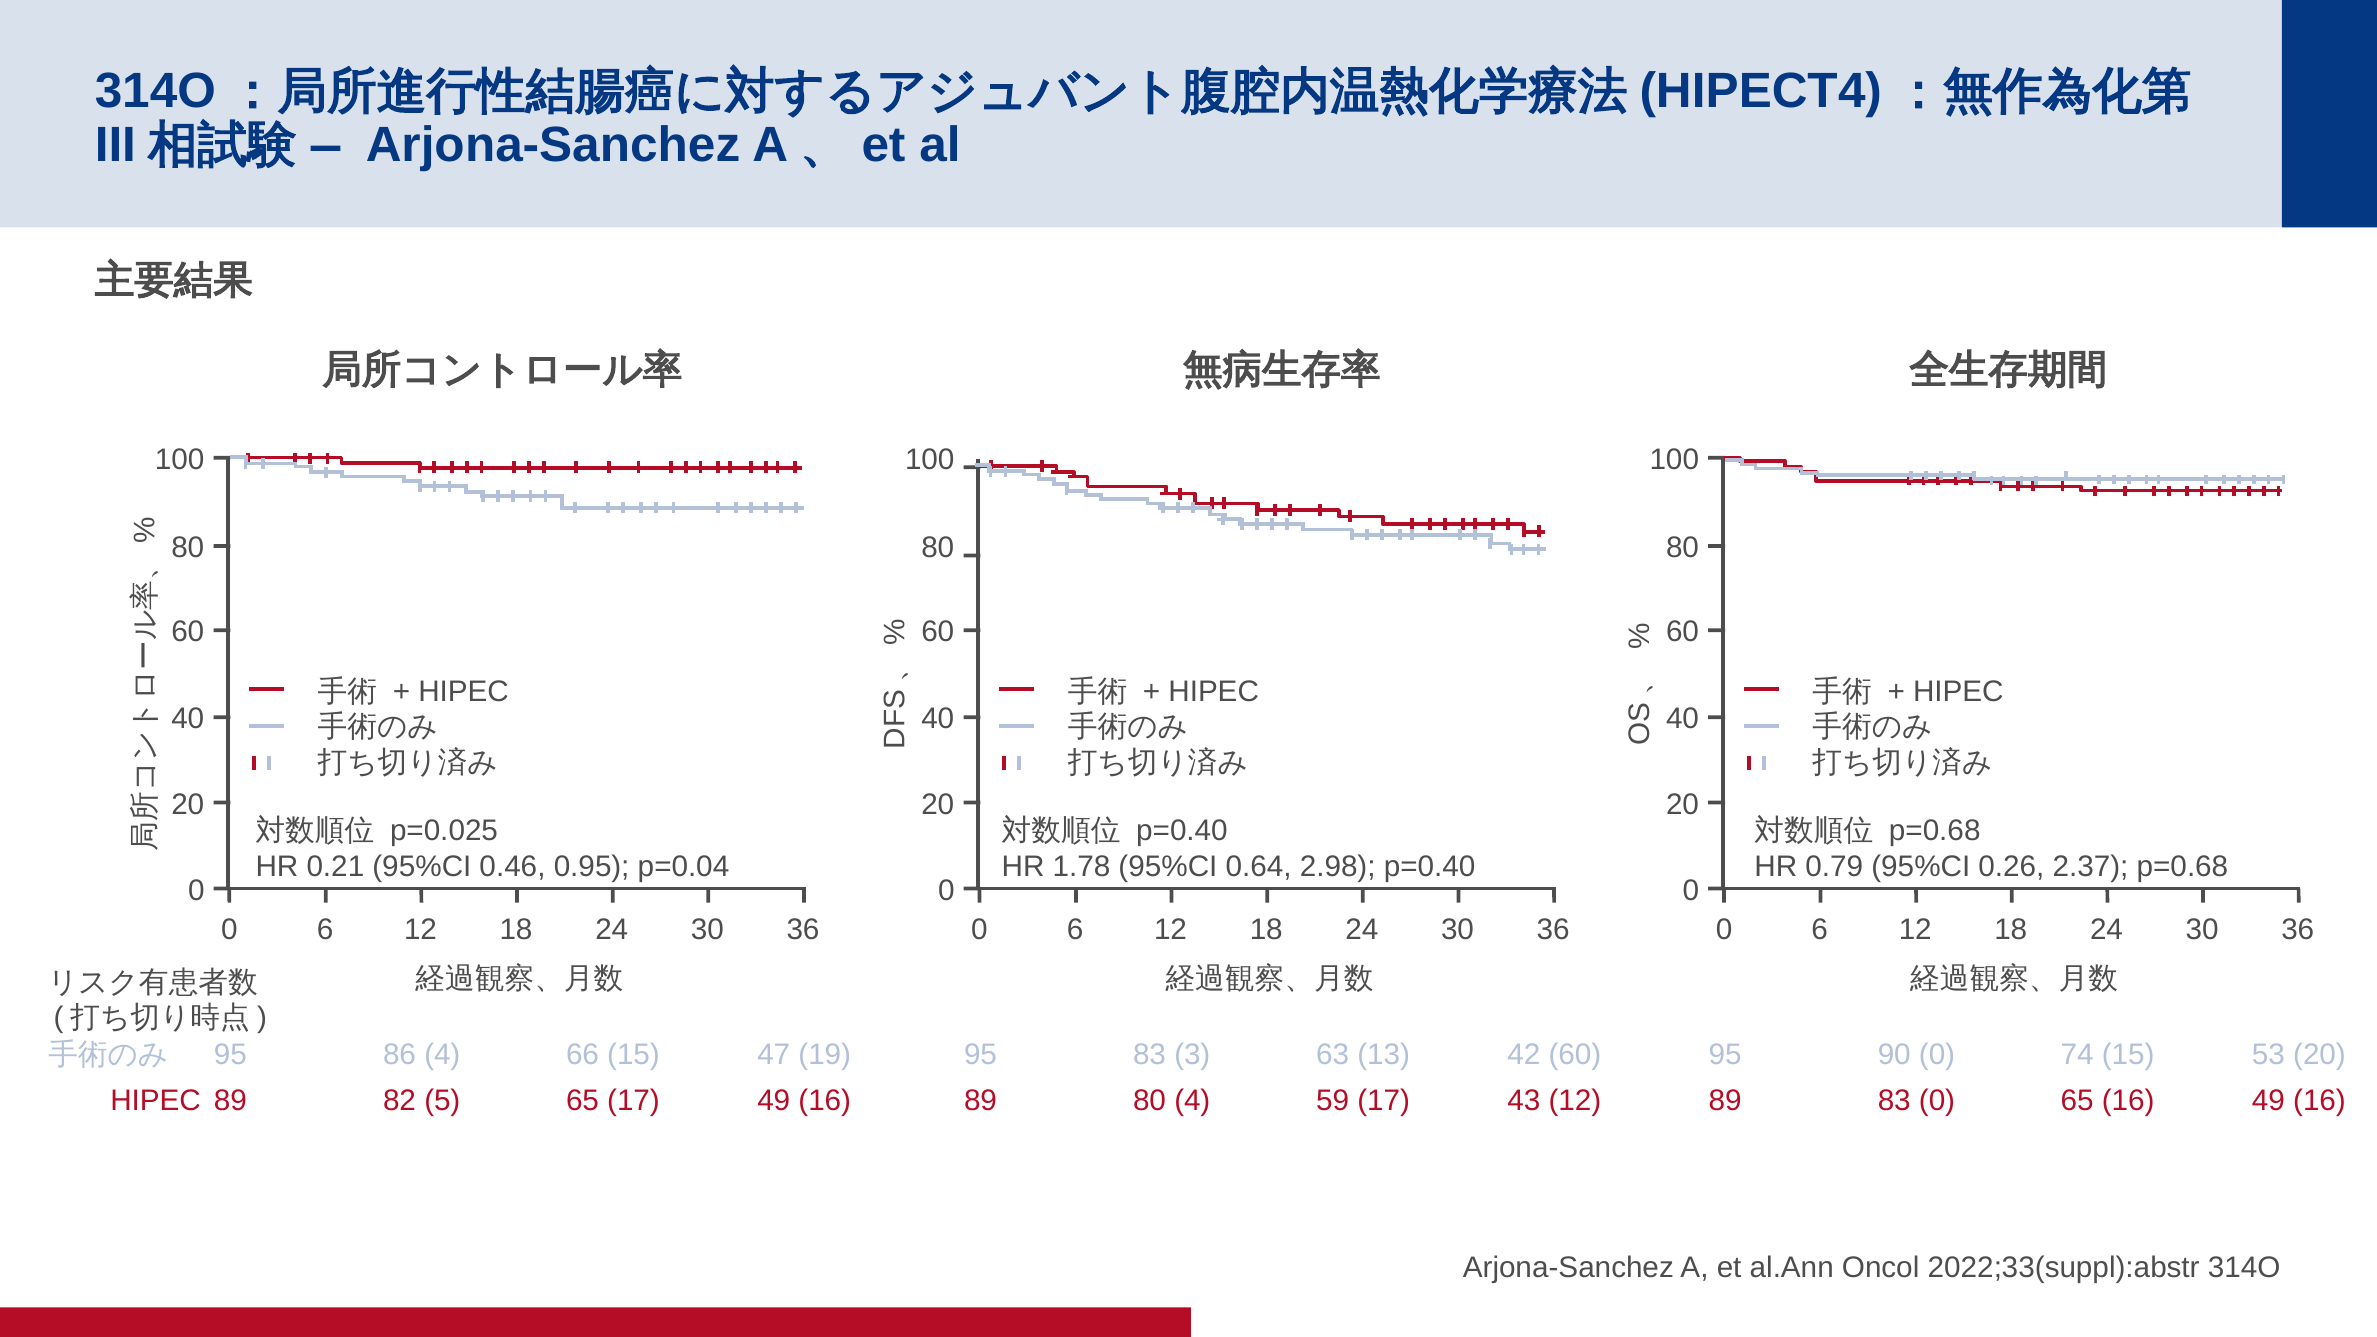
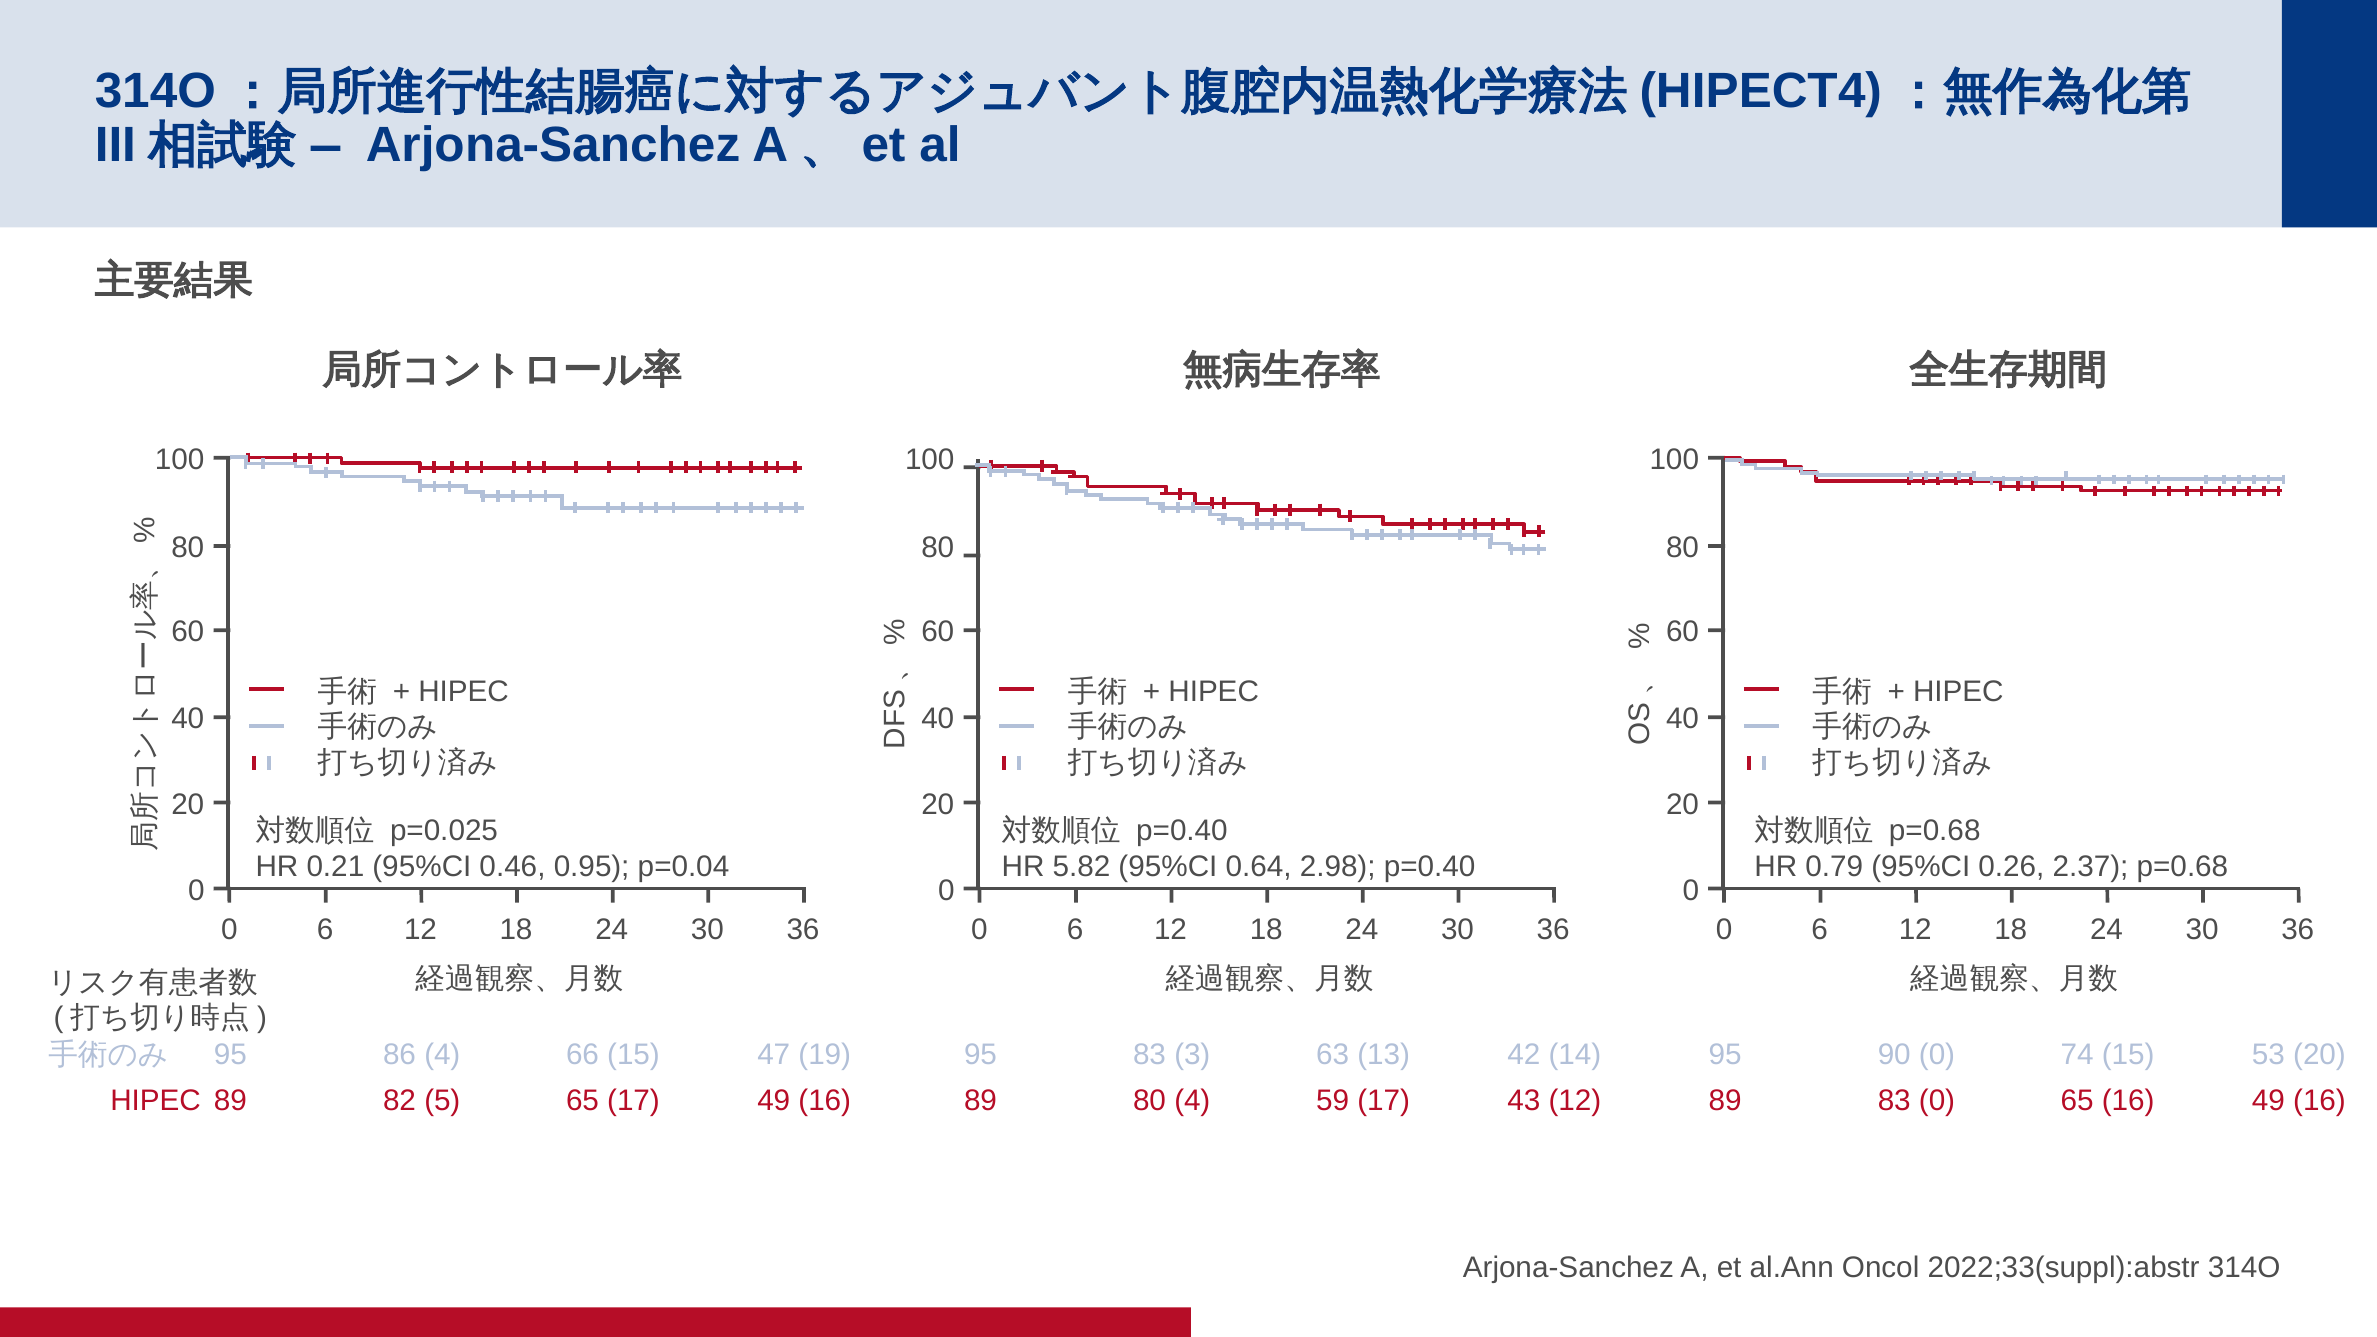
1.78: 1.78 -> 5.82
42 60: 60 -> 14
